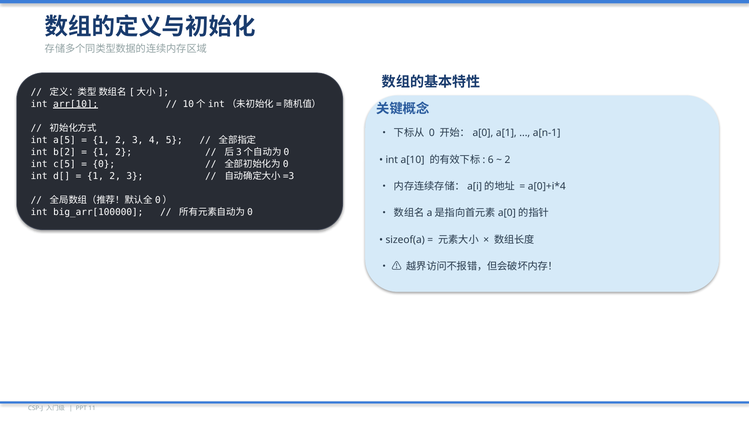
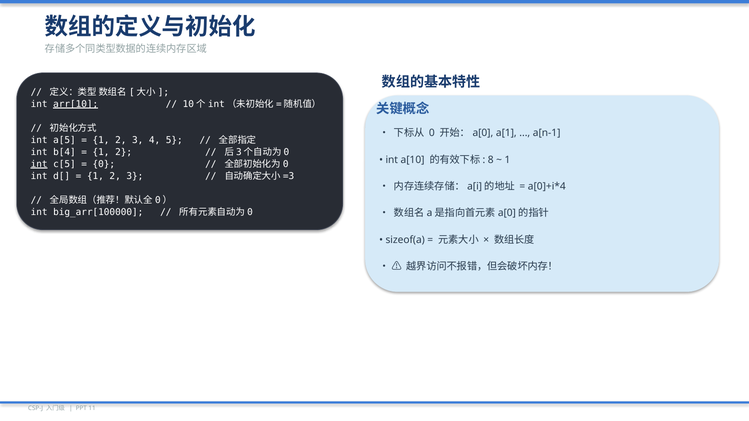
b[2: b[2 -> b[4
6: 6 -> 8
2 at (508, 160): 2 -> 1
int at (39, 164) underline: none -> present
